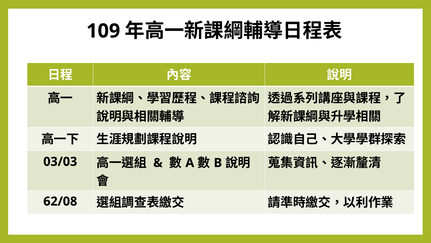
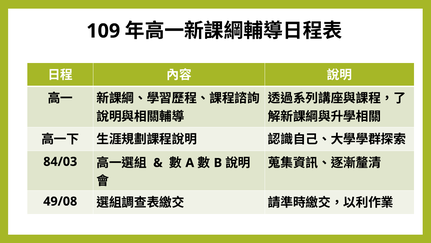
03/03: 03/03 -> 84/03
62/08: 62/08 -> 49/08
